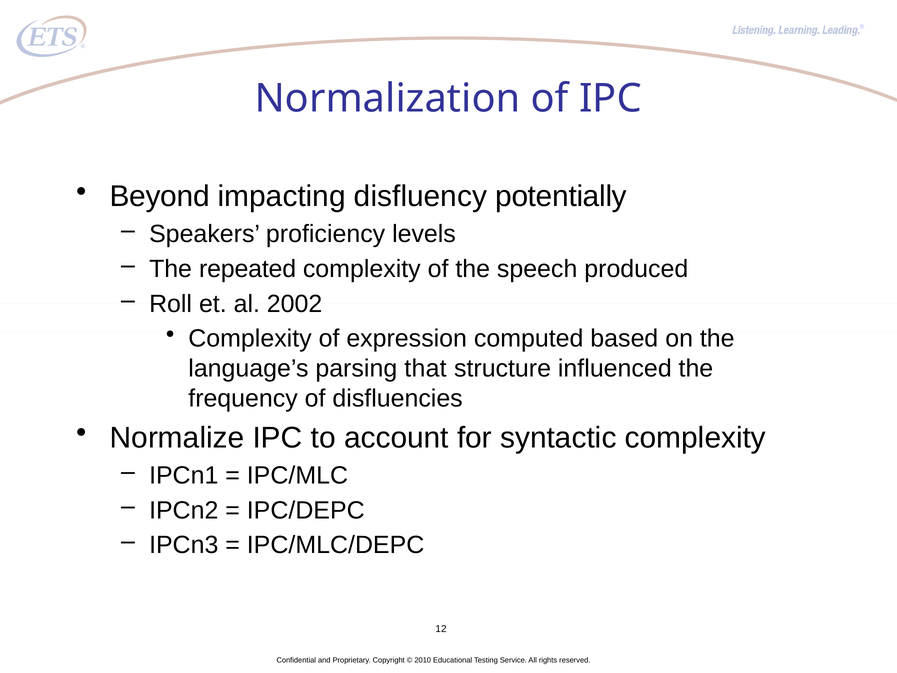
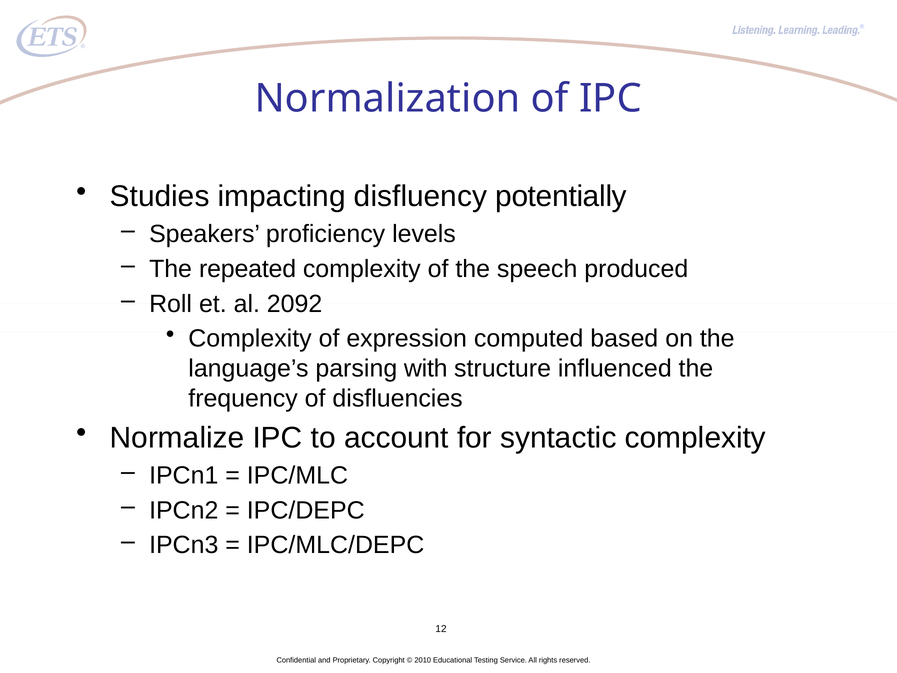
Beyond: Beyond -> Studies
2002: 2002 -> 2092
that: that -> with
